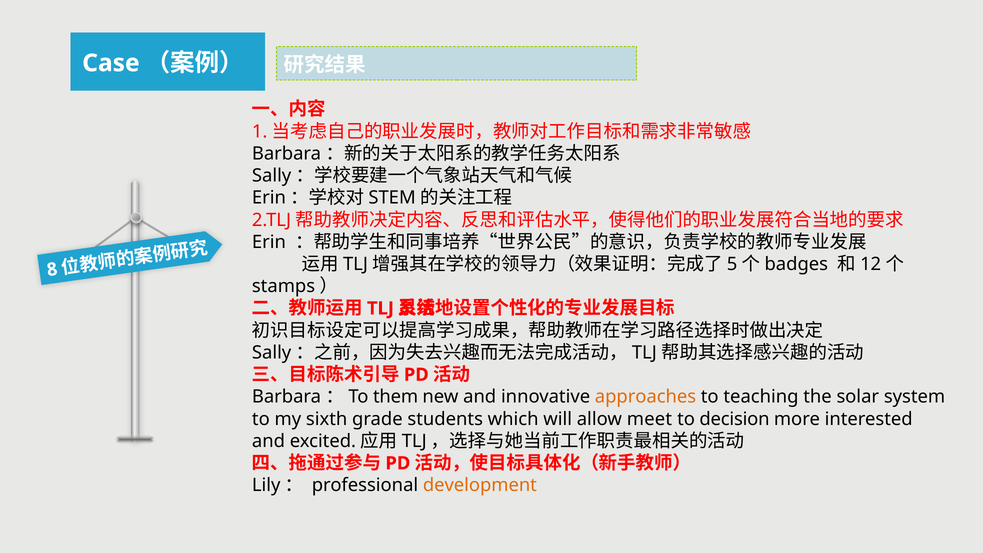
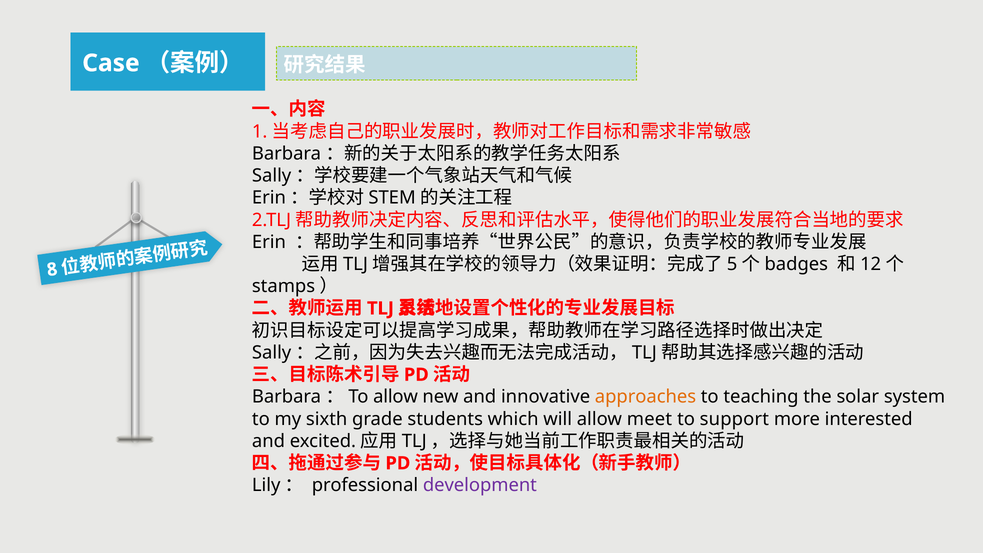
Barbara：To them: them -> allow
decision: decision -> support
development colour: orange -> purple
